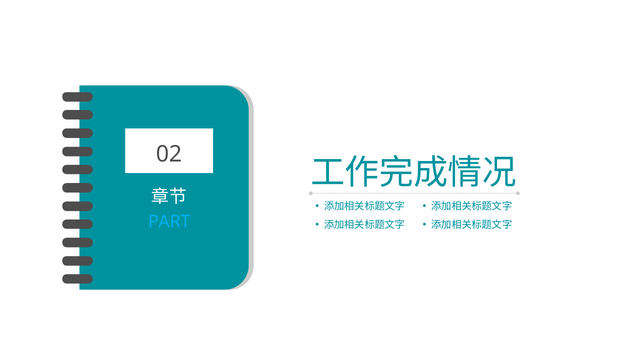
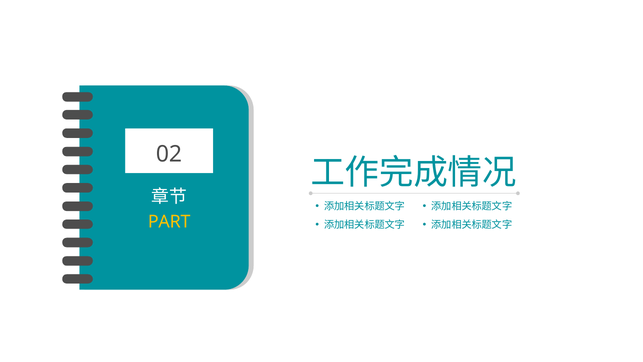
PART colour: light blue -> yellow
